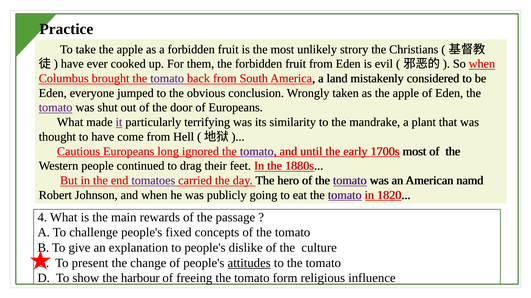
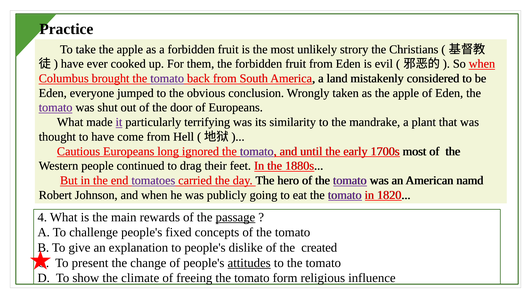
passage underline: none -> present
culture: culture -> created
harbour: harbour -> climate
